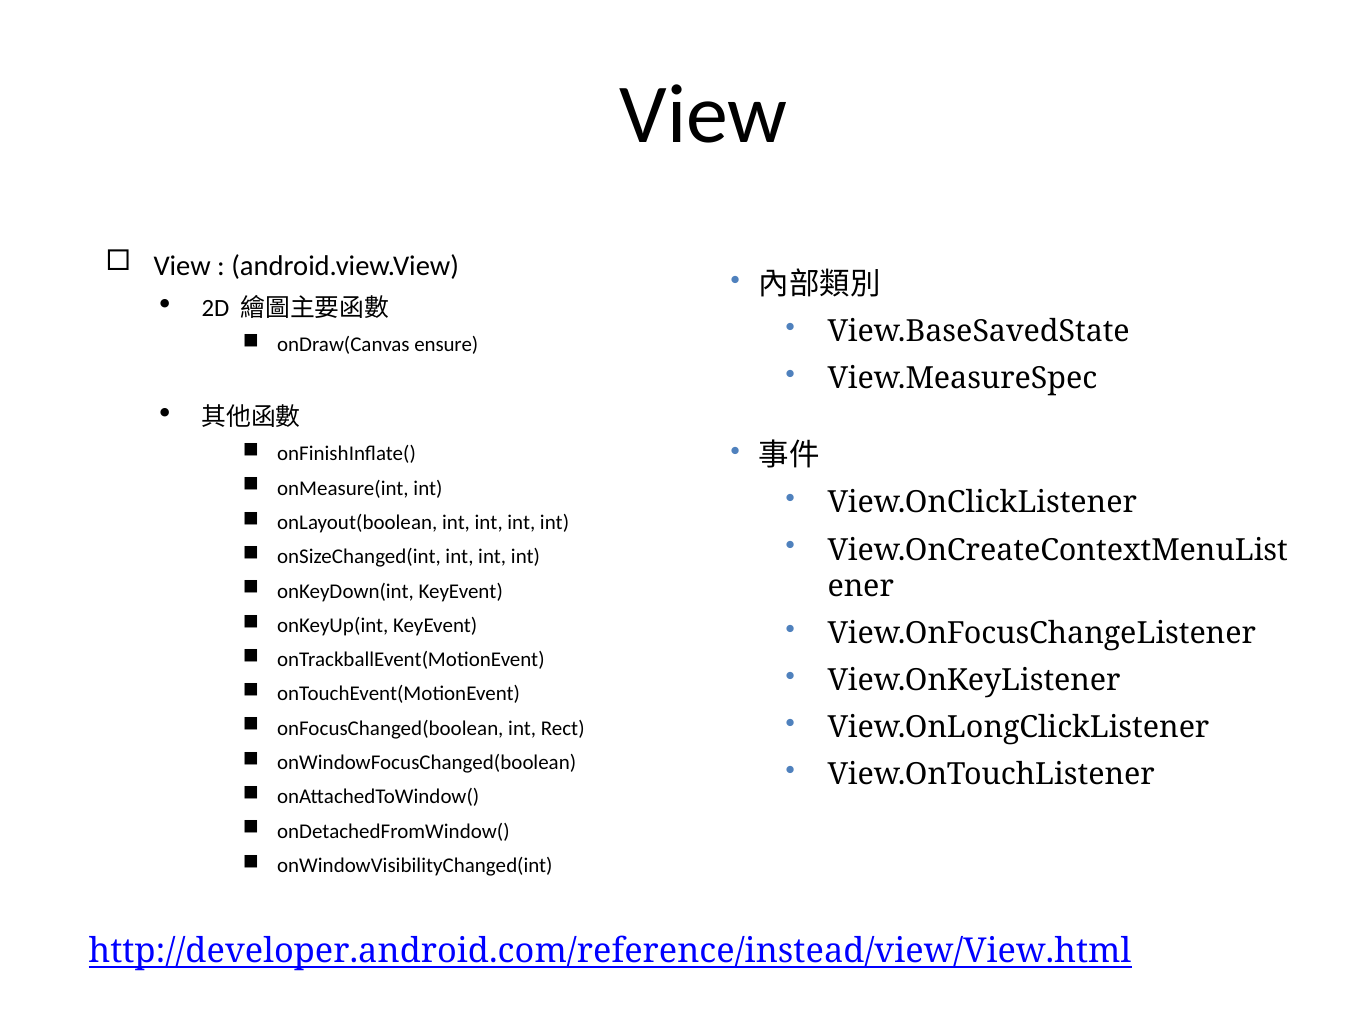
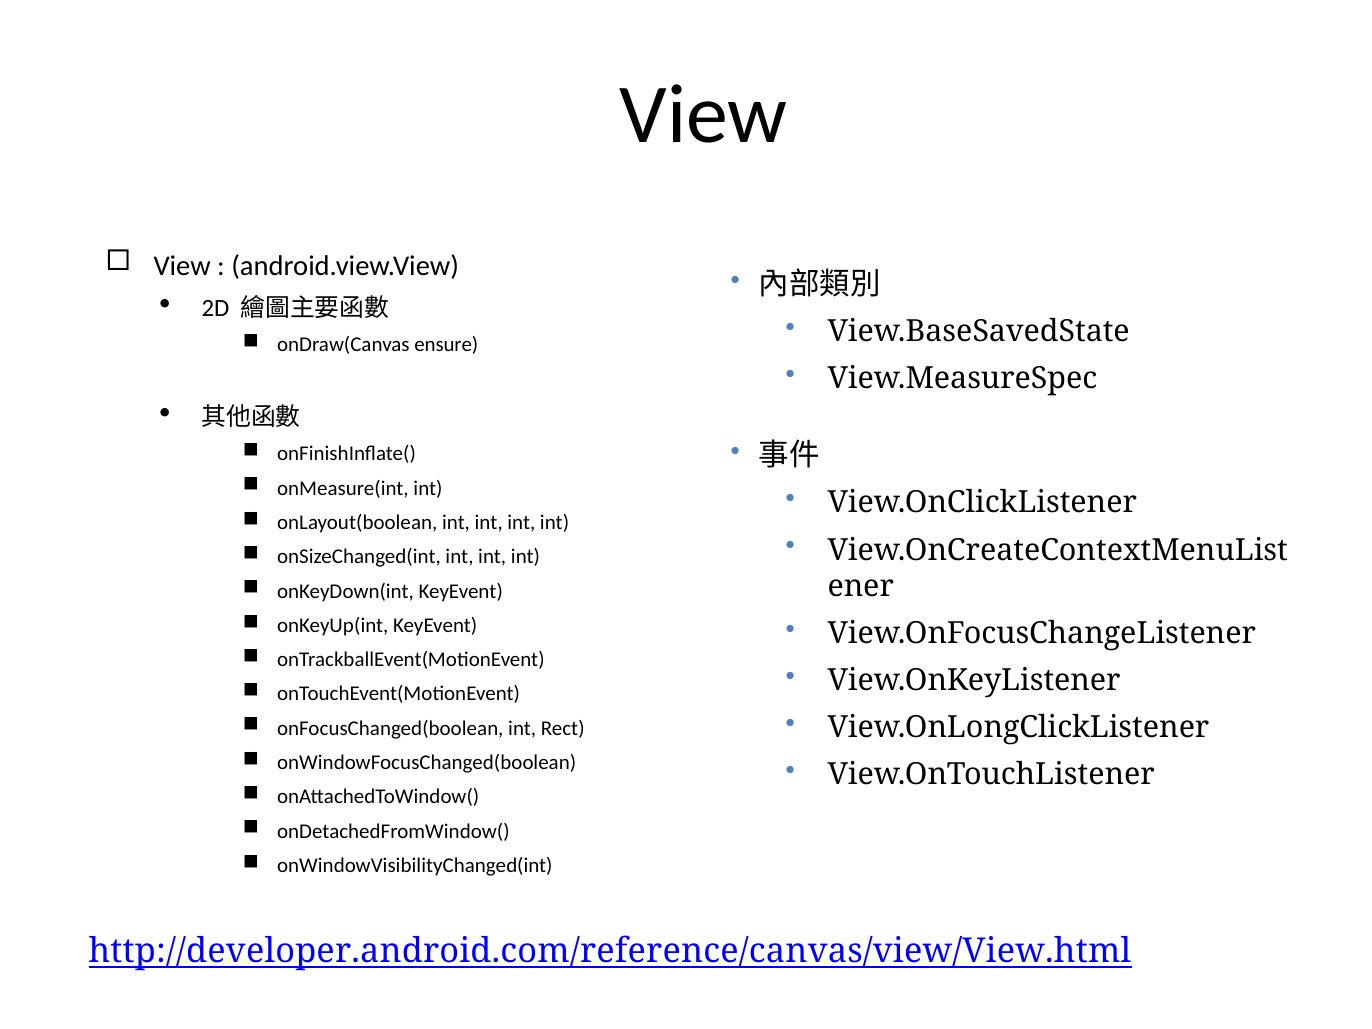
http://developer.android.com/reference/instead/view/View.html: http://developer.android.com/reference/instead/view/View.html -> http://developer.android.com/reference/canvas/view/View.html
